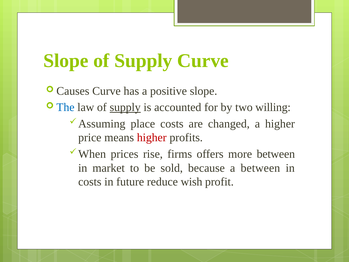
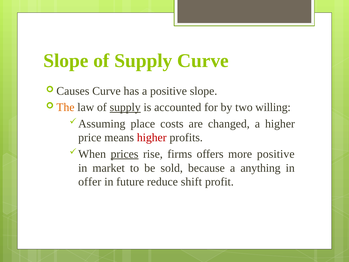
The colour: blue -> orange
prices underline: none -> present
more between: between -> positive
a between: between -> anything
costs at (90, 182): costs -> offer
wish: wish -> shift
